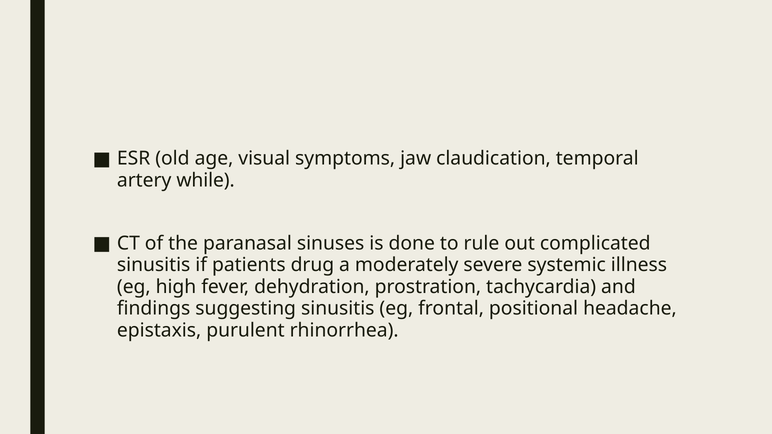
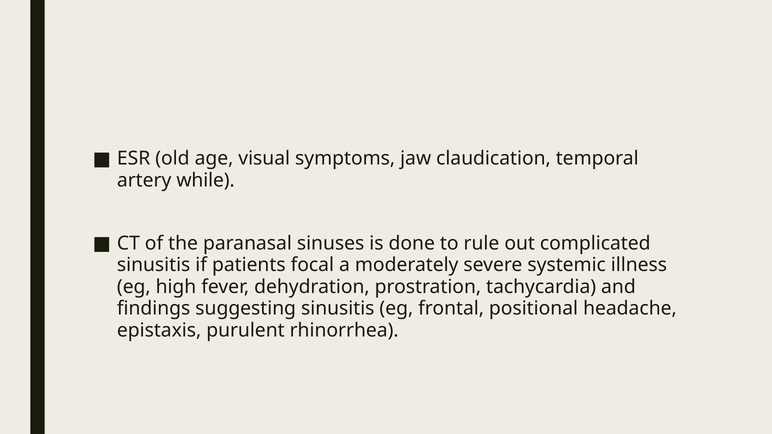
drug: drug -> focal
